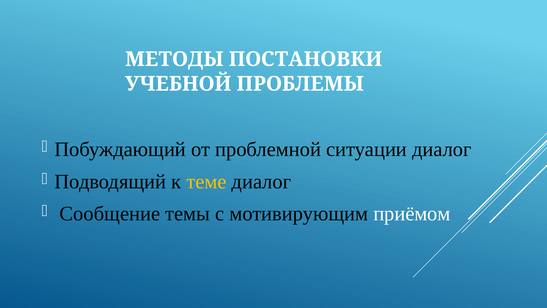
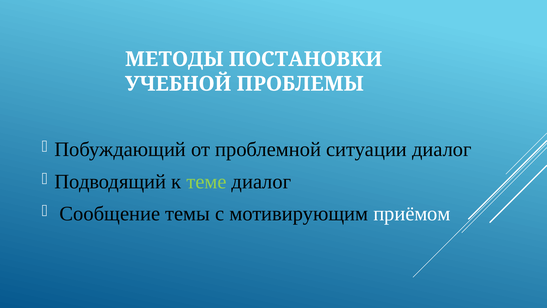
теме colour: yellow -> light green
